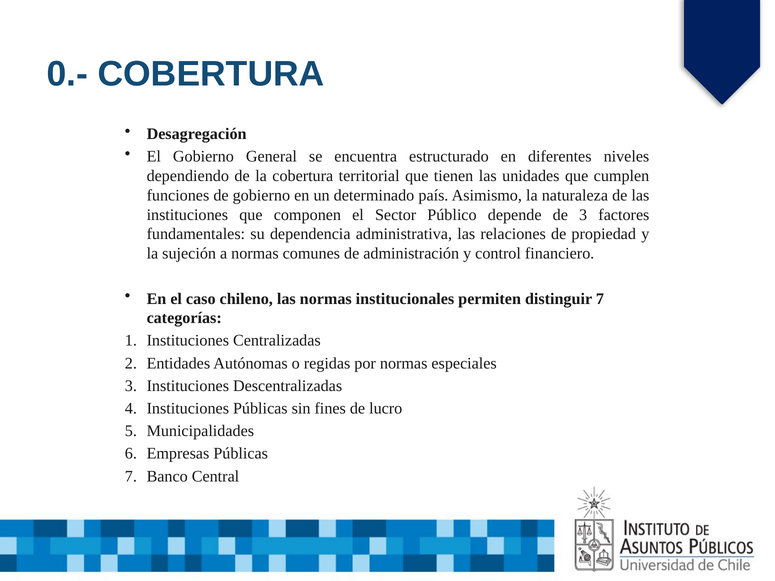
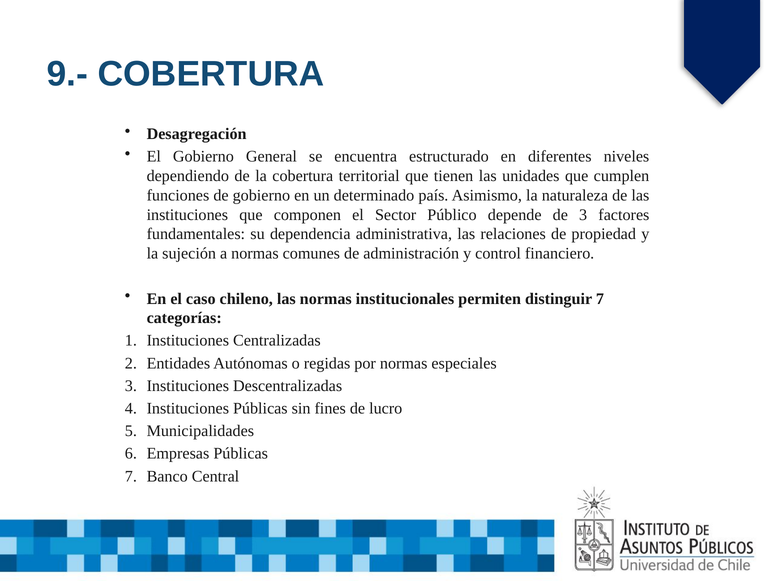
0.-: 0.- -> 9.-
